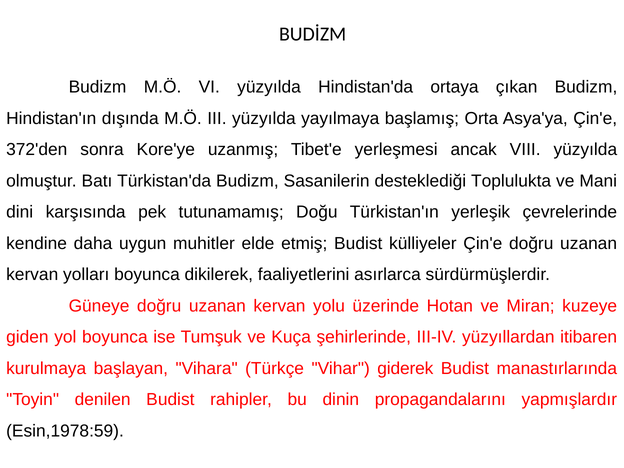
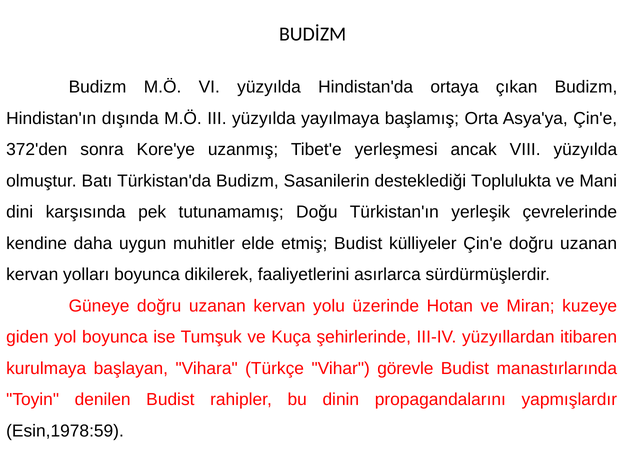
giderek: giderek -> görevle
